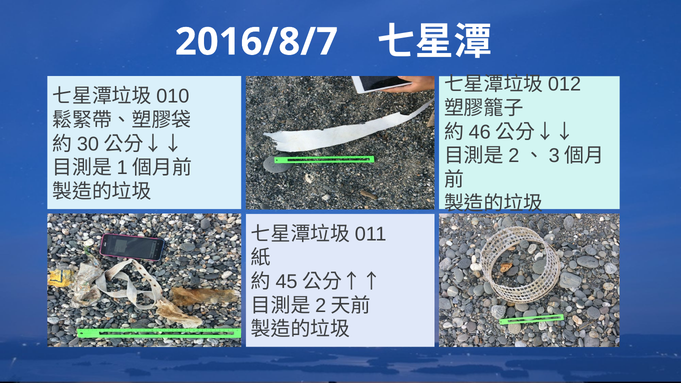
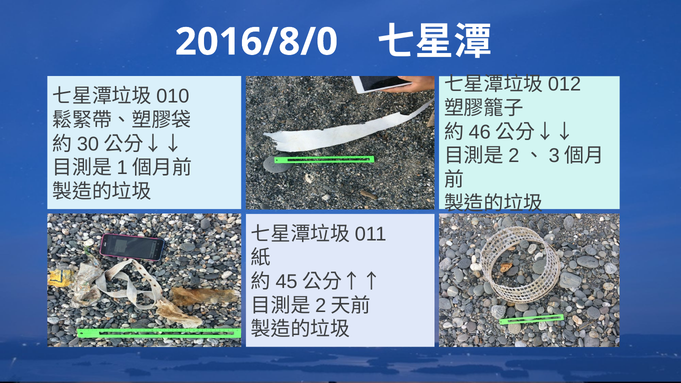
2016/8/7: 2016/8/7 -> 2016/8/0
